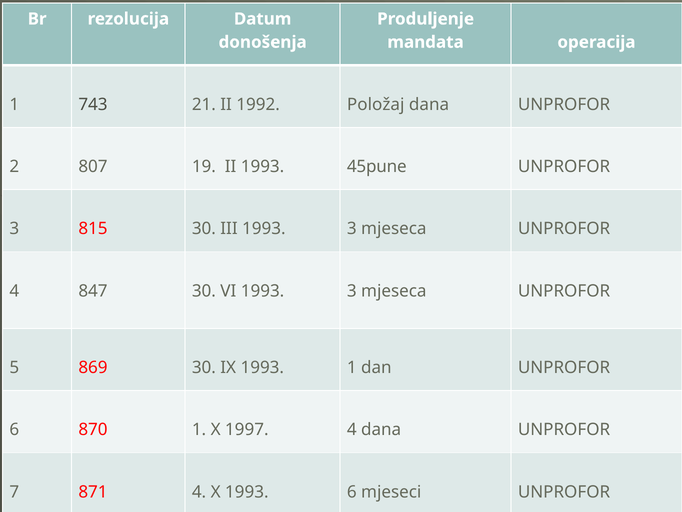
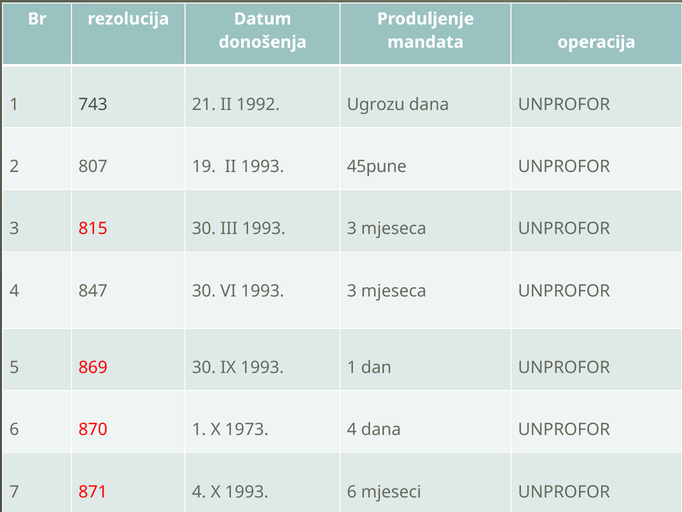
Položaj: Položaj -> Ugrozu
1997: 1997 -> 1973
